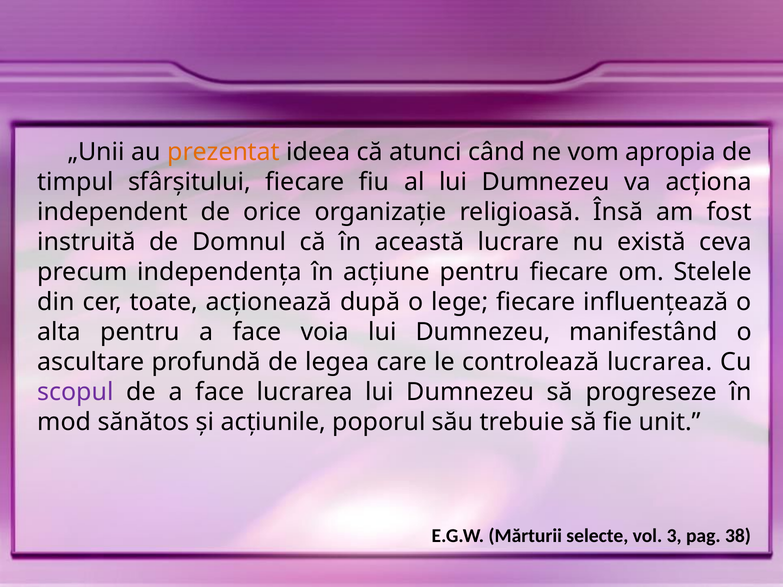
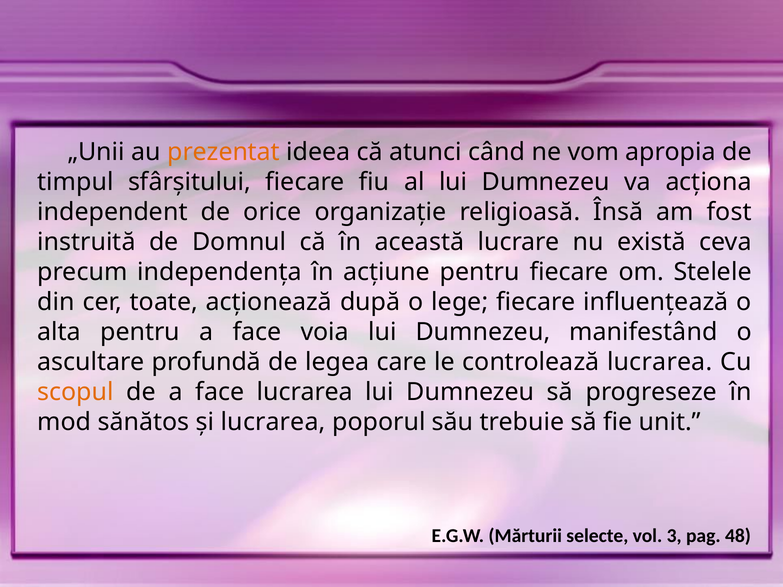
scopul colour: purple -> orange
şi acţiunile: acţiunile -> lucrarea
38: 38 -> 48
